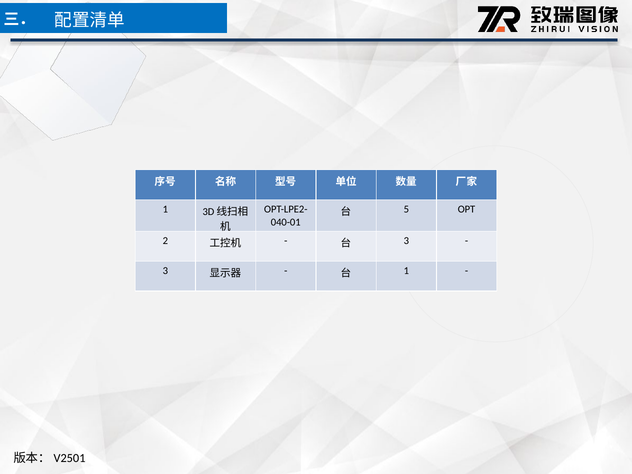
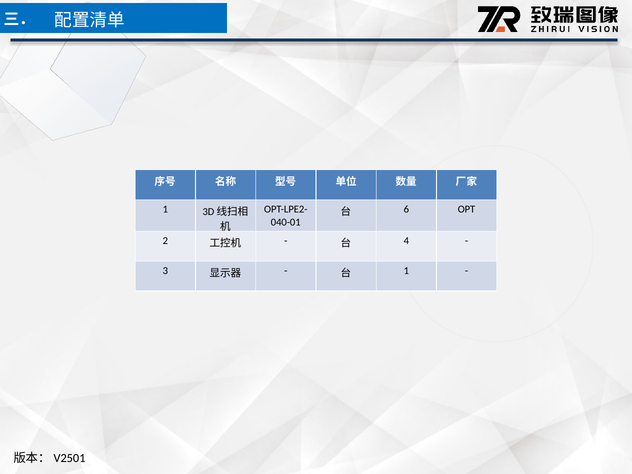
5: 5 -> 6
3 at (406, 241): 3 -> 4
